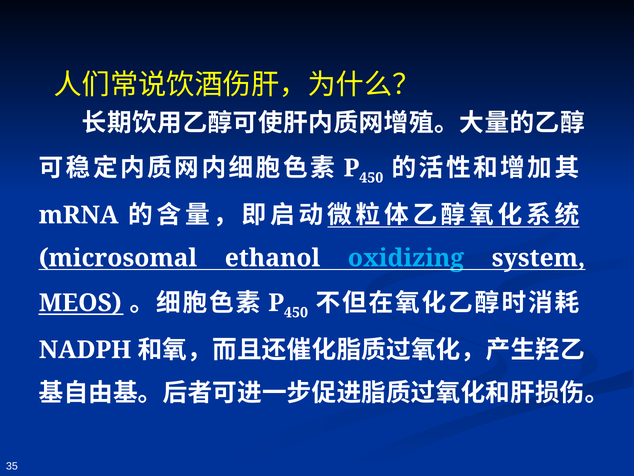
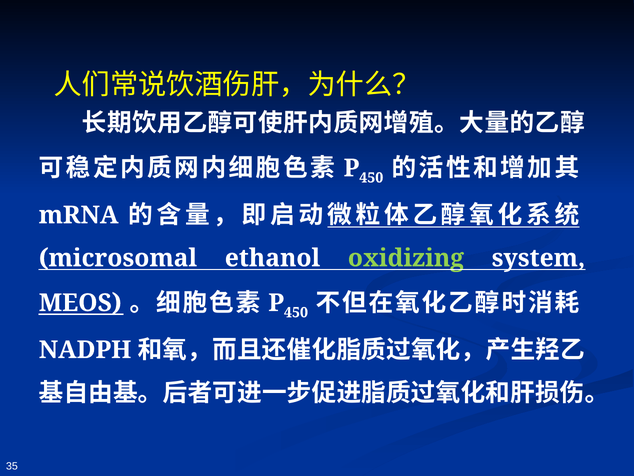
oxidizing colour: light blue -> light green
